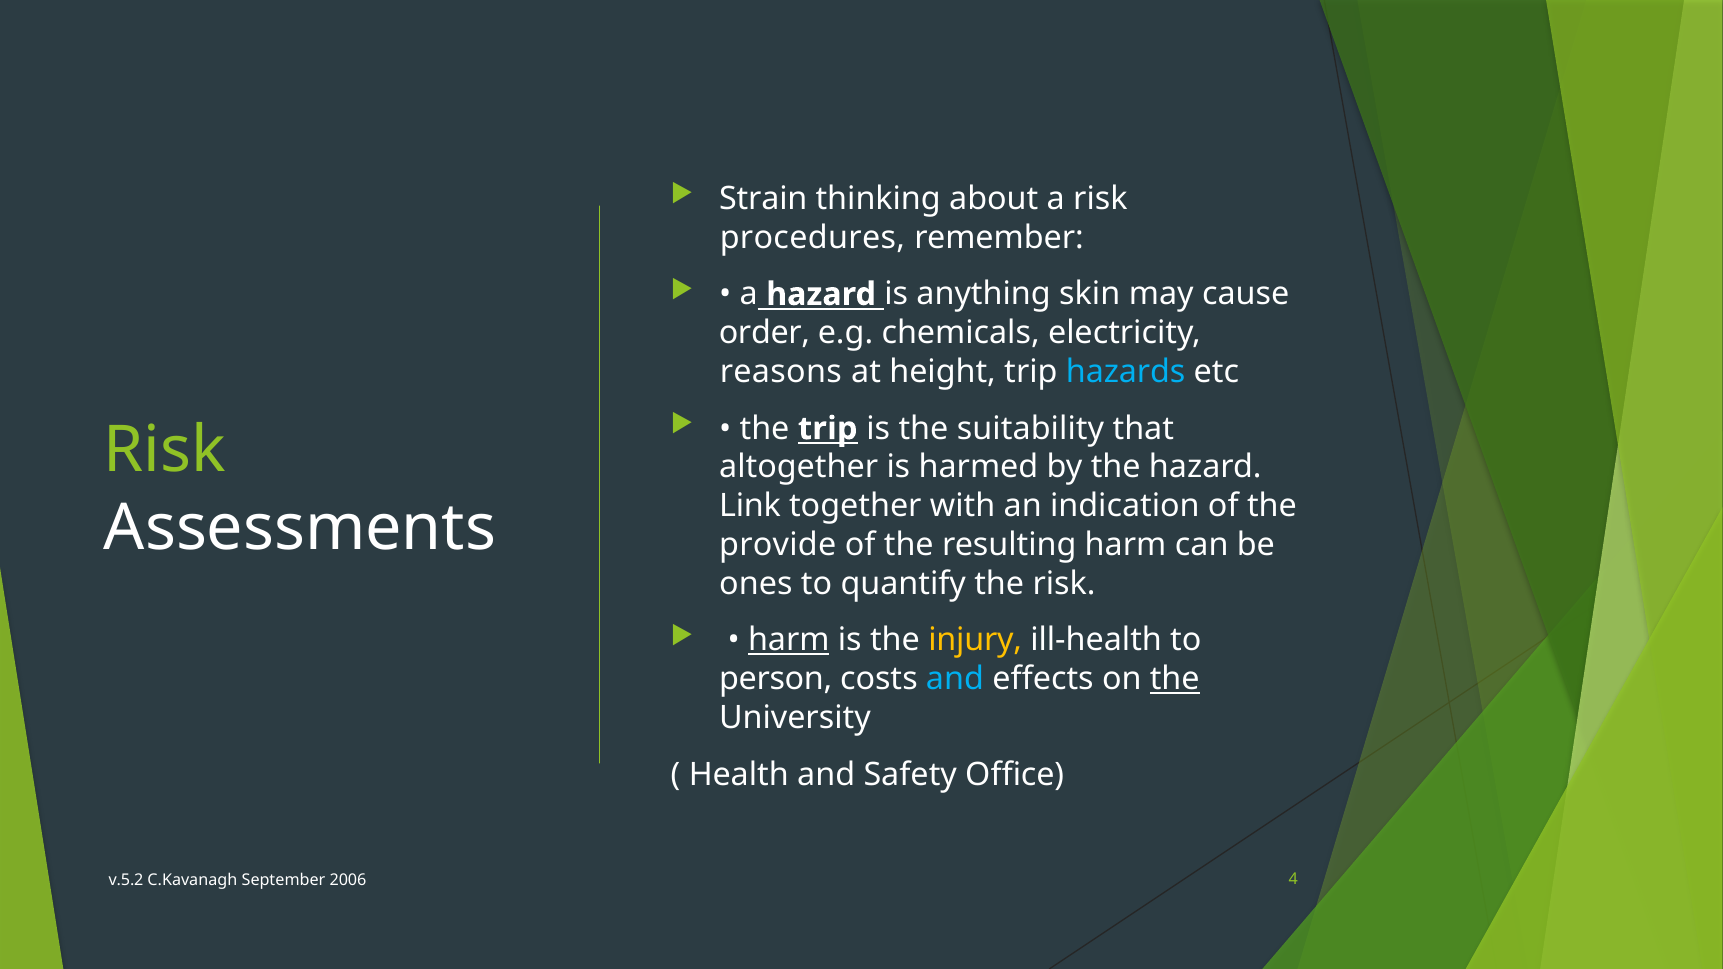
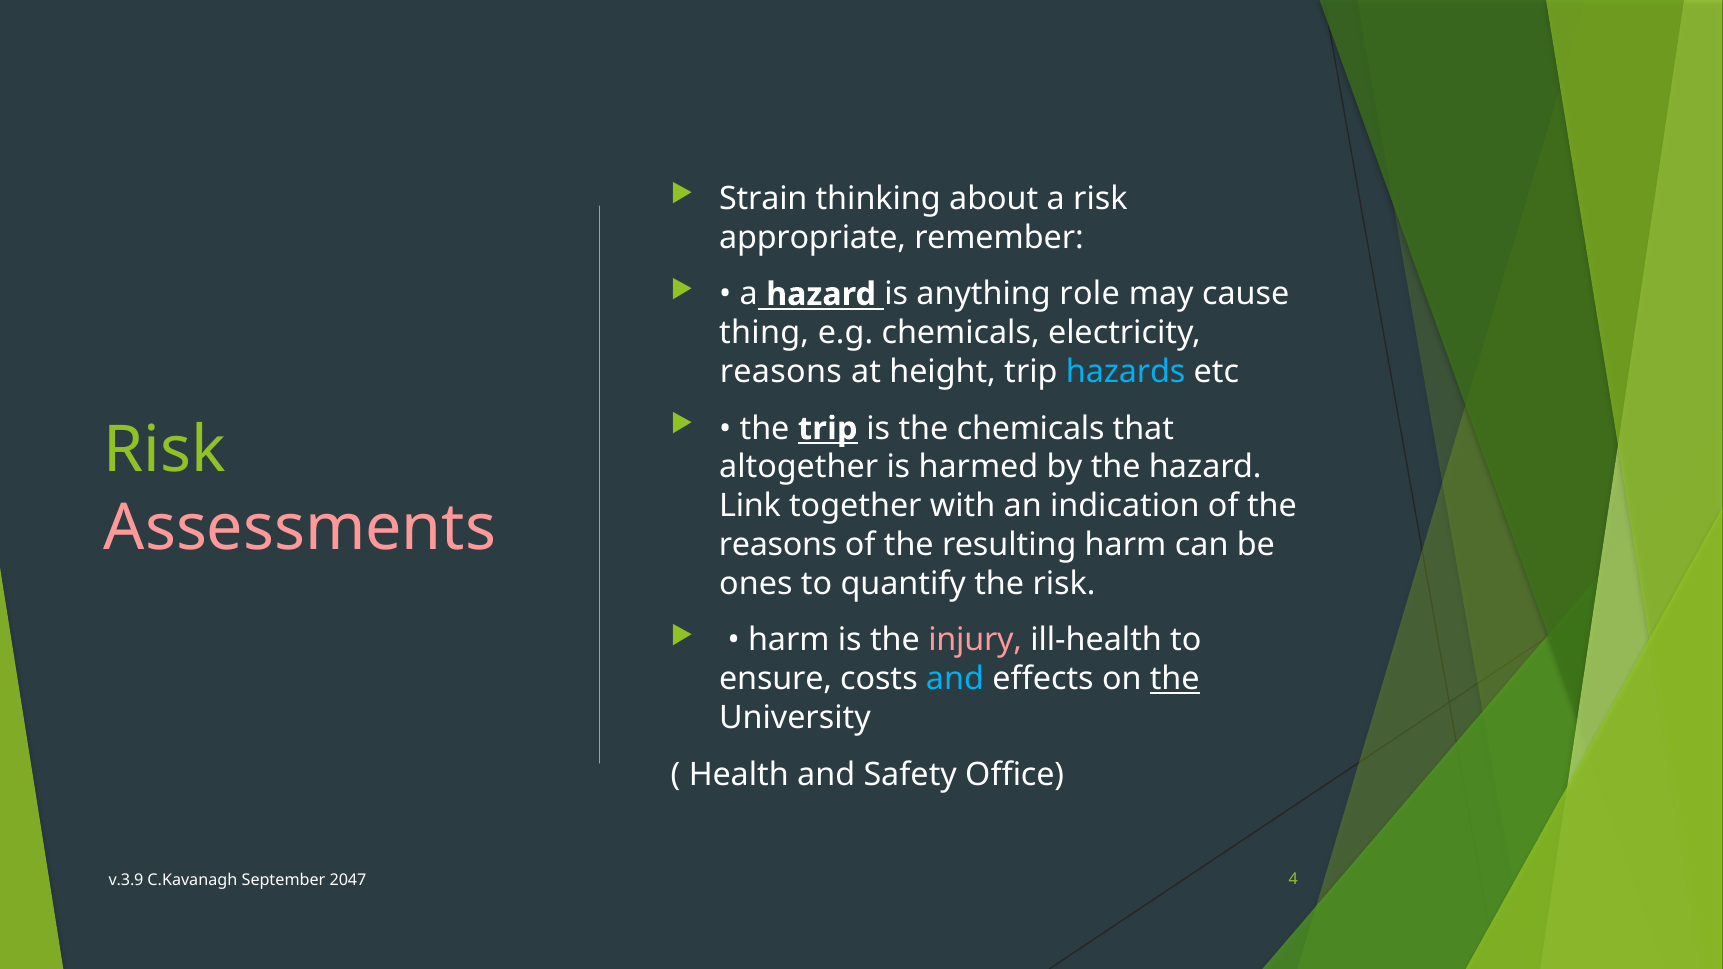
procedures: procedures -> appropriate
skin: skin -> role
order: order -> thing
the suitability: suitability -> chemicals
Assessments colour: white -> pink
provide at (778, 545): provide -> reasons
harm at (789, 640) underline: present -> none
injury colour: yellow -> pink
person: person -> ensure
v.5.2: v.5.2 -> v.3.9
2006: 2006 -> 2047
